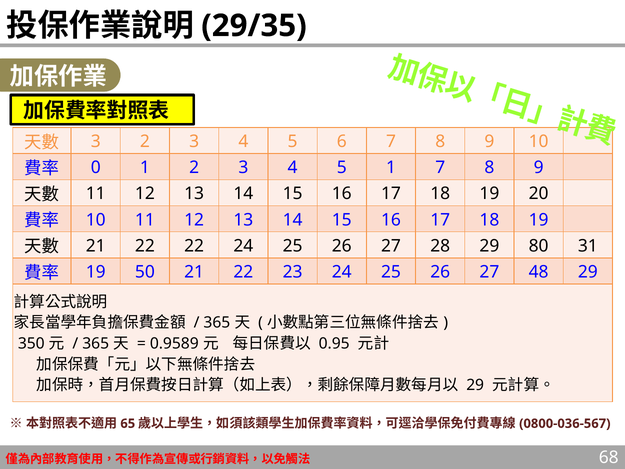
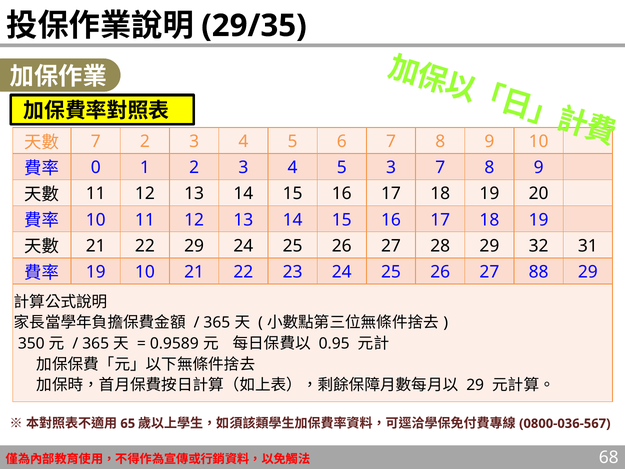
3 at (96, 141): 3 -> 7
5 1: 1 -> 3
22 22: 22 -> 29
80: 80 -> 32
19 50: 50 -> 10
48: 48 -> 88
